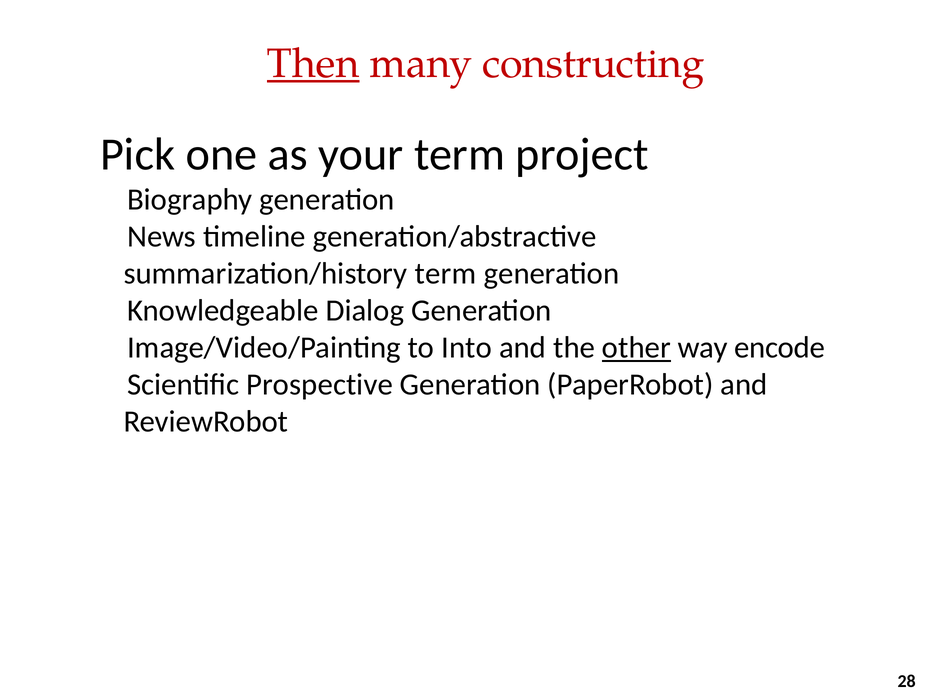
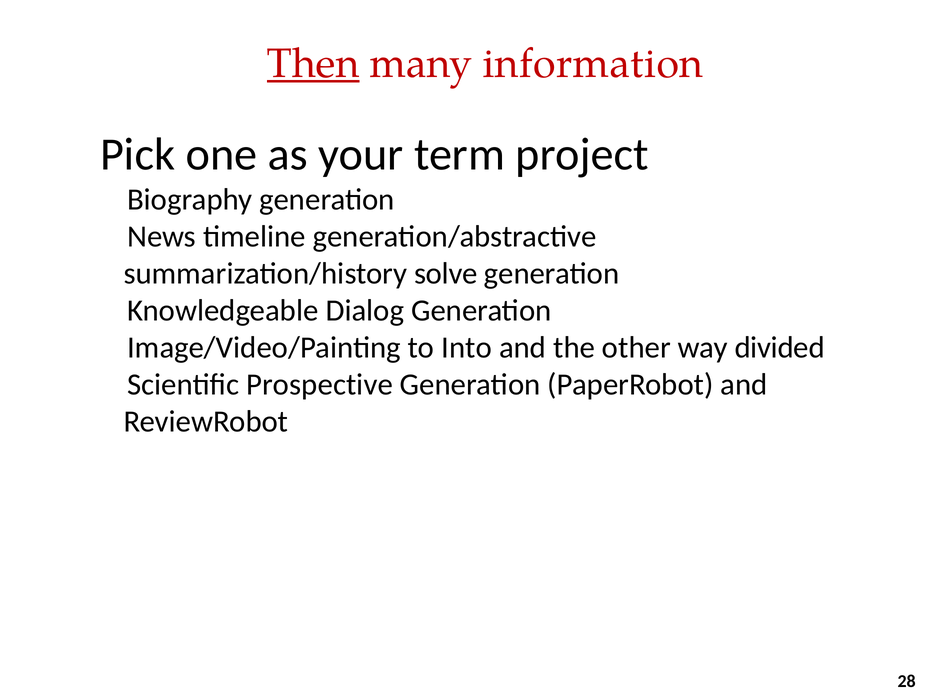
constructing: constructing -> information
summarization/history term: term -> solve
other underline: present -> none
encode: encode -> divided
